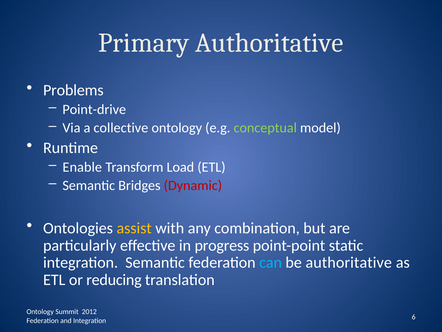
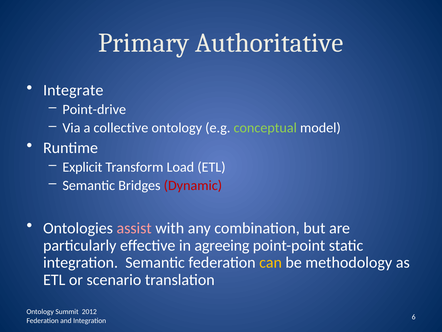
Problems: Problems -> Integrate
Enable: Enable -> Explicit
assist colour: yellow -> pink
progress: progress -> agreeing
can colour: light blue -> yellow
be authoritative: authoritative -> methodology
reducing: reducing -> scenario
